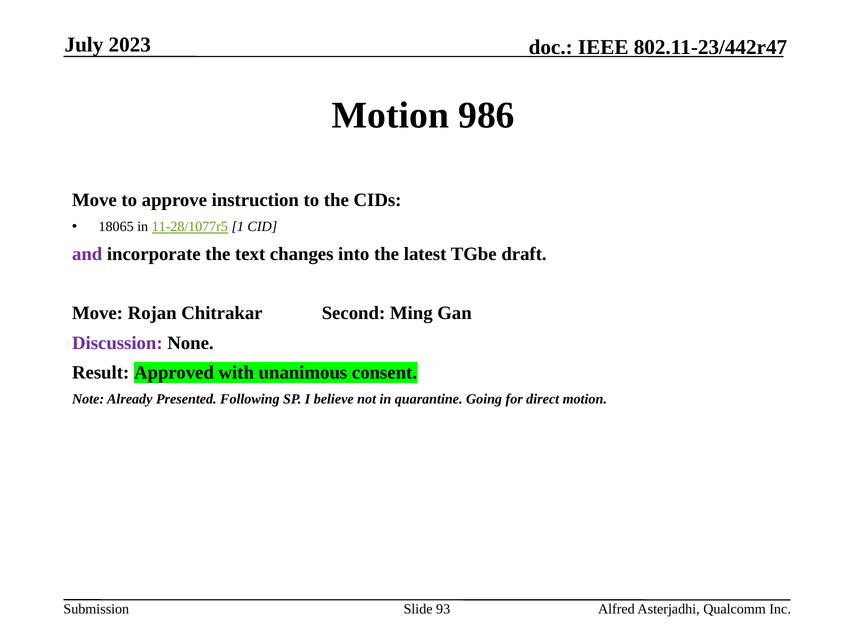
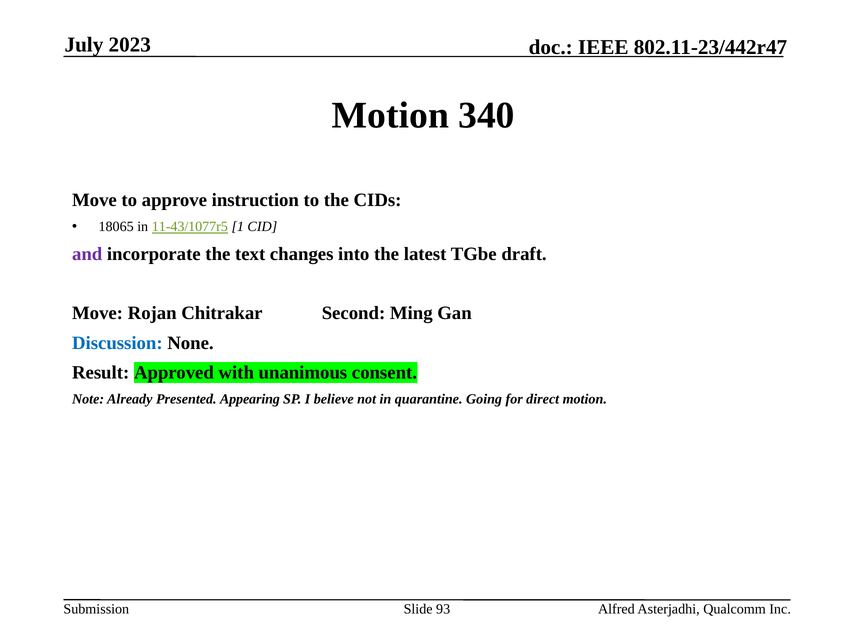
986: 986 -> 340
11-28/1077r5: 11-28/1077r5 -> 11-43/1077r5
Discussion colour: purple -> blue
Following: Following -> Appearing
